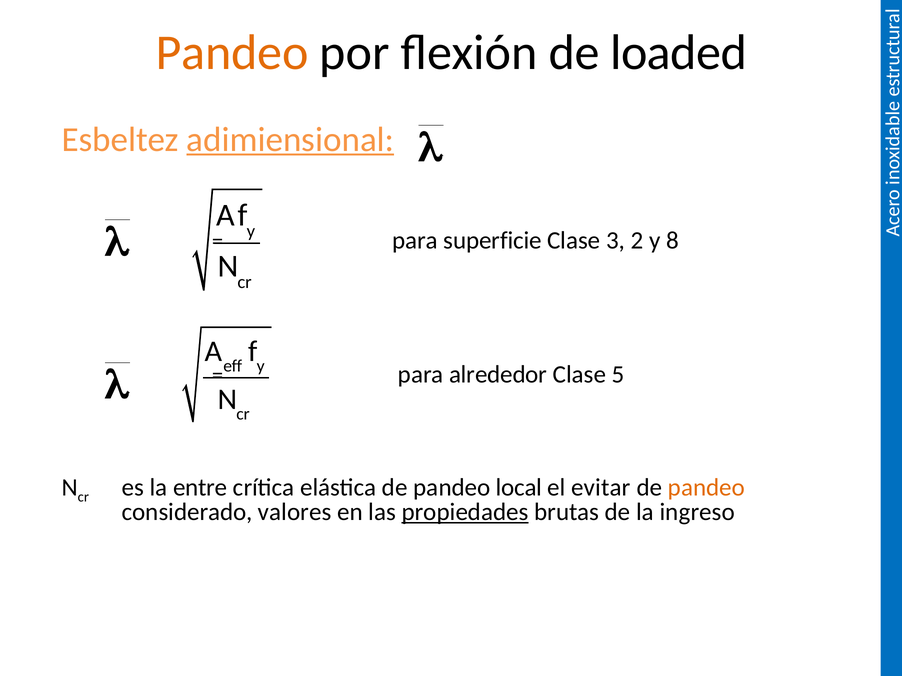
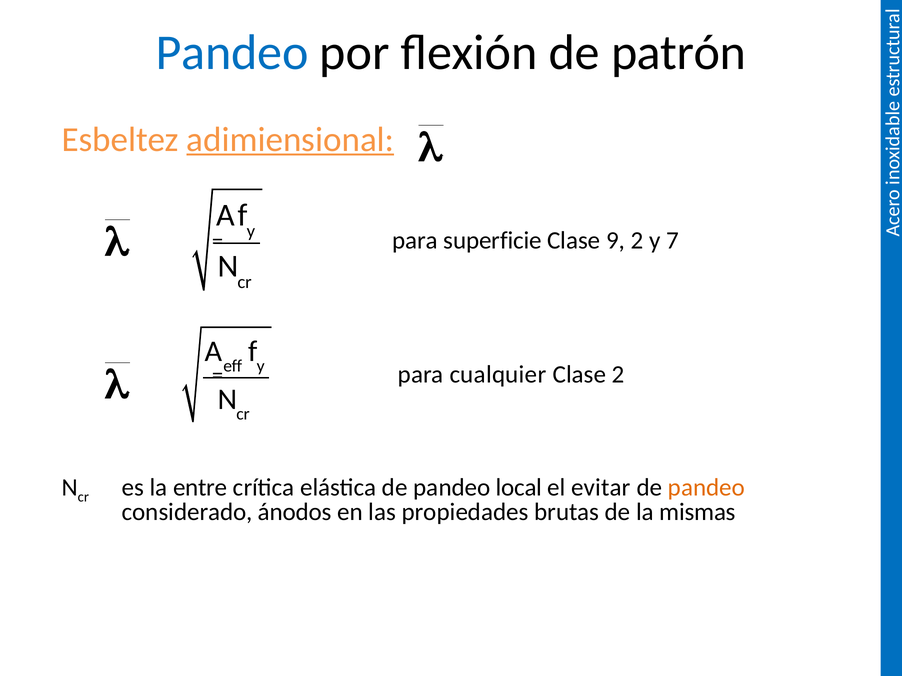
Pandeo at (232, 53) colour: orange -> blue
loaded: loaded -> patrón
3: 3 -> 9
8: 8 -> 7
alrededor: alrededor -> cualquier
Clase 5: 5 -> 2
valores: valores -> ánodos
propiedades underline: present -> none
ingreso: ingreso -> mismas
